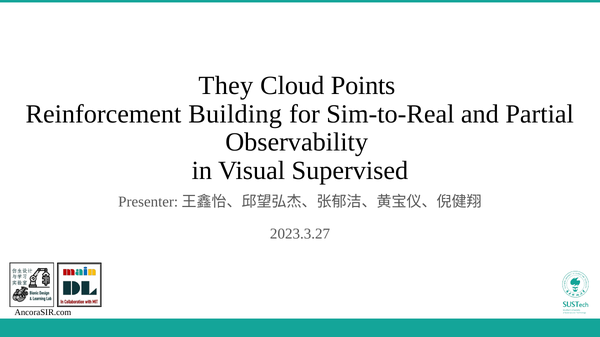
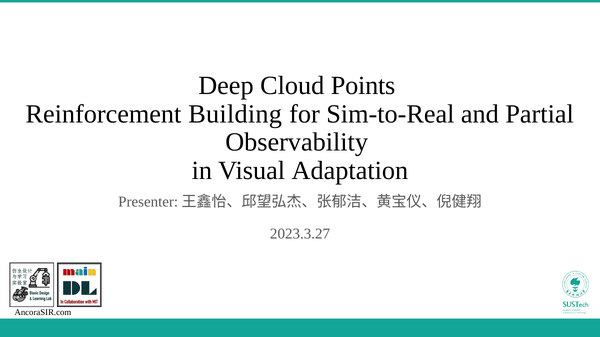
They: They -> Deep
Supervised: Supervised -> Adaptation
